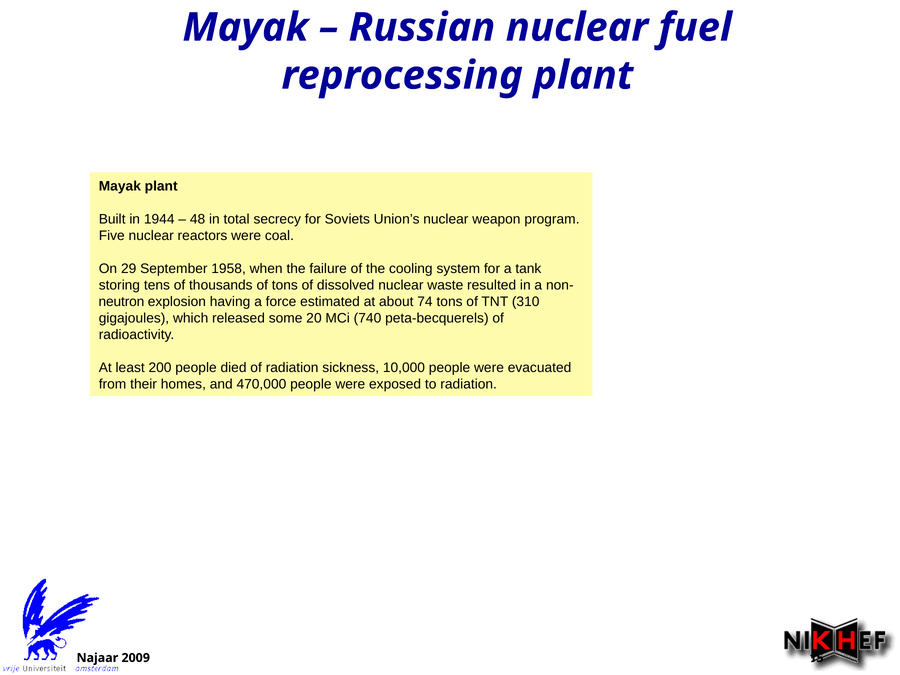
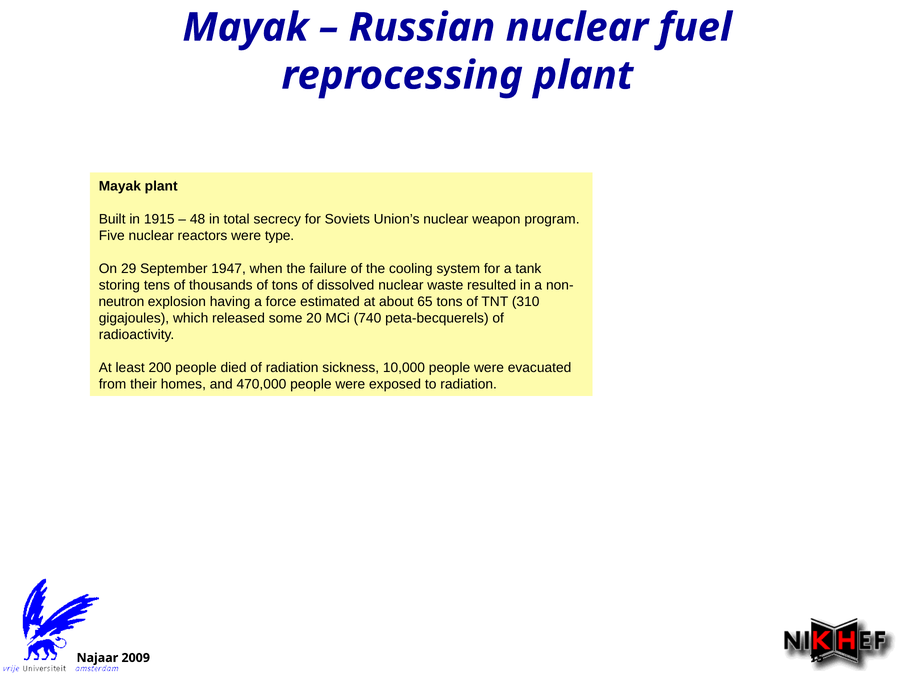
1944: 1944 -> 1915
coal: coal -> type
1958: 1958 -> 1947
74: 74 -> 65
